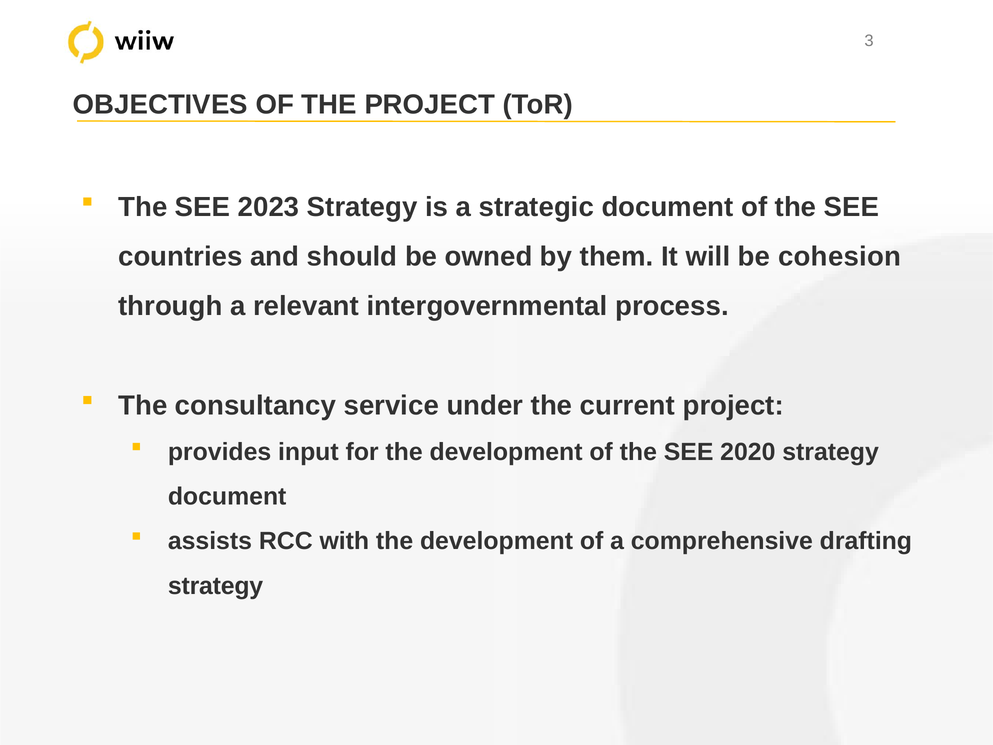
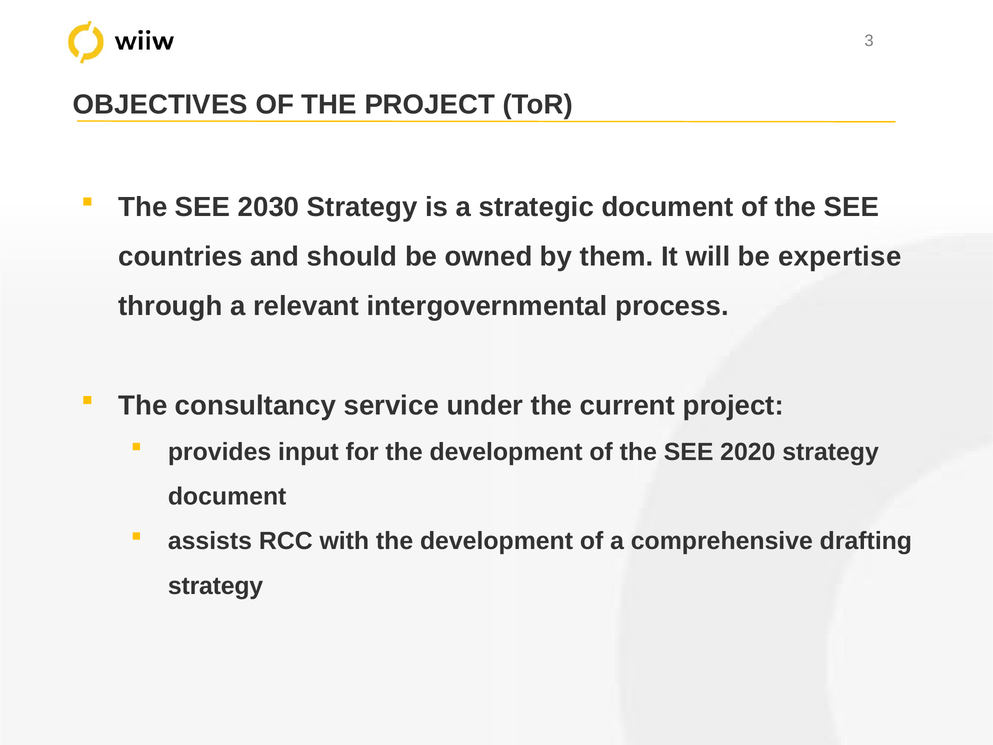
2023: 2023 -> 2030
cohesion: cohesion -> expertise
